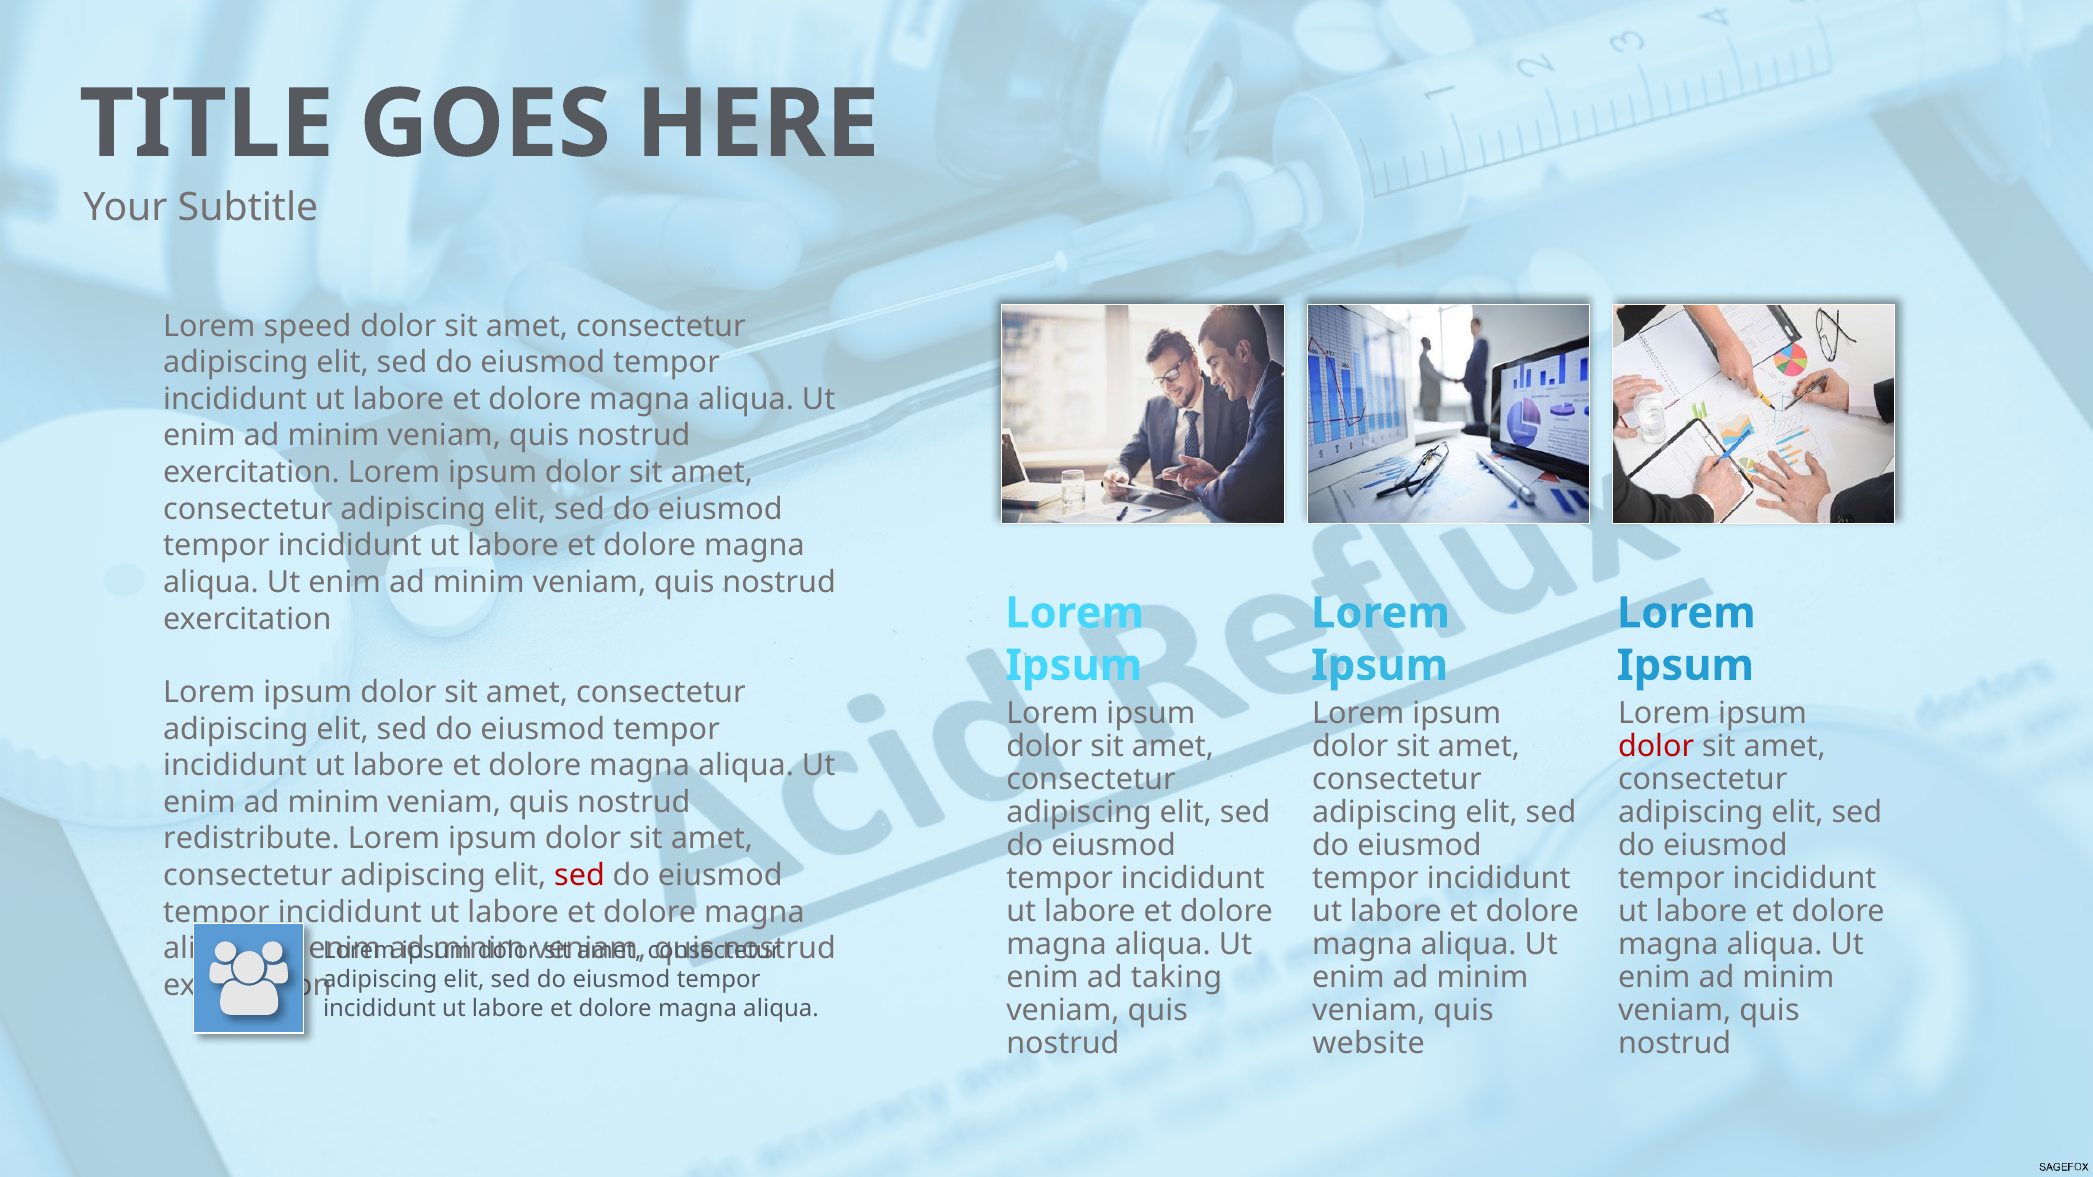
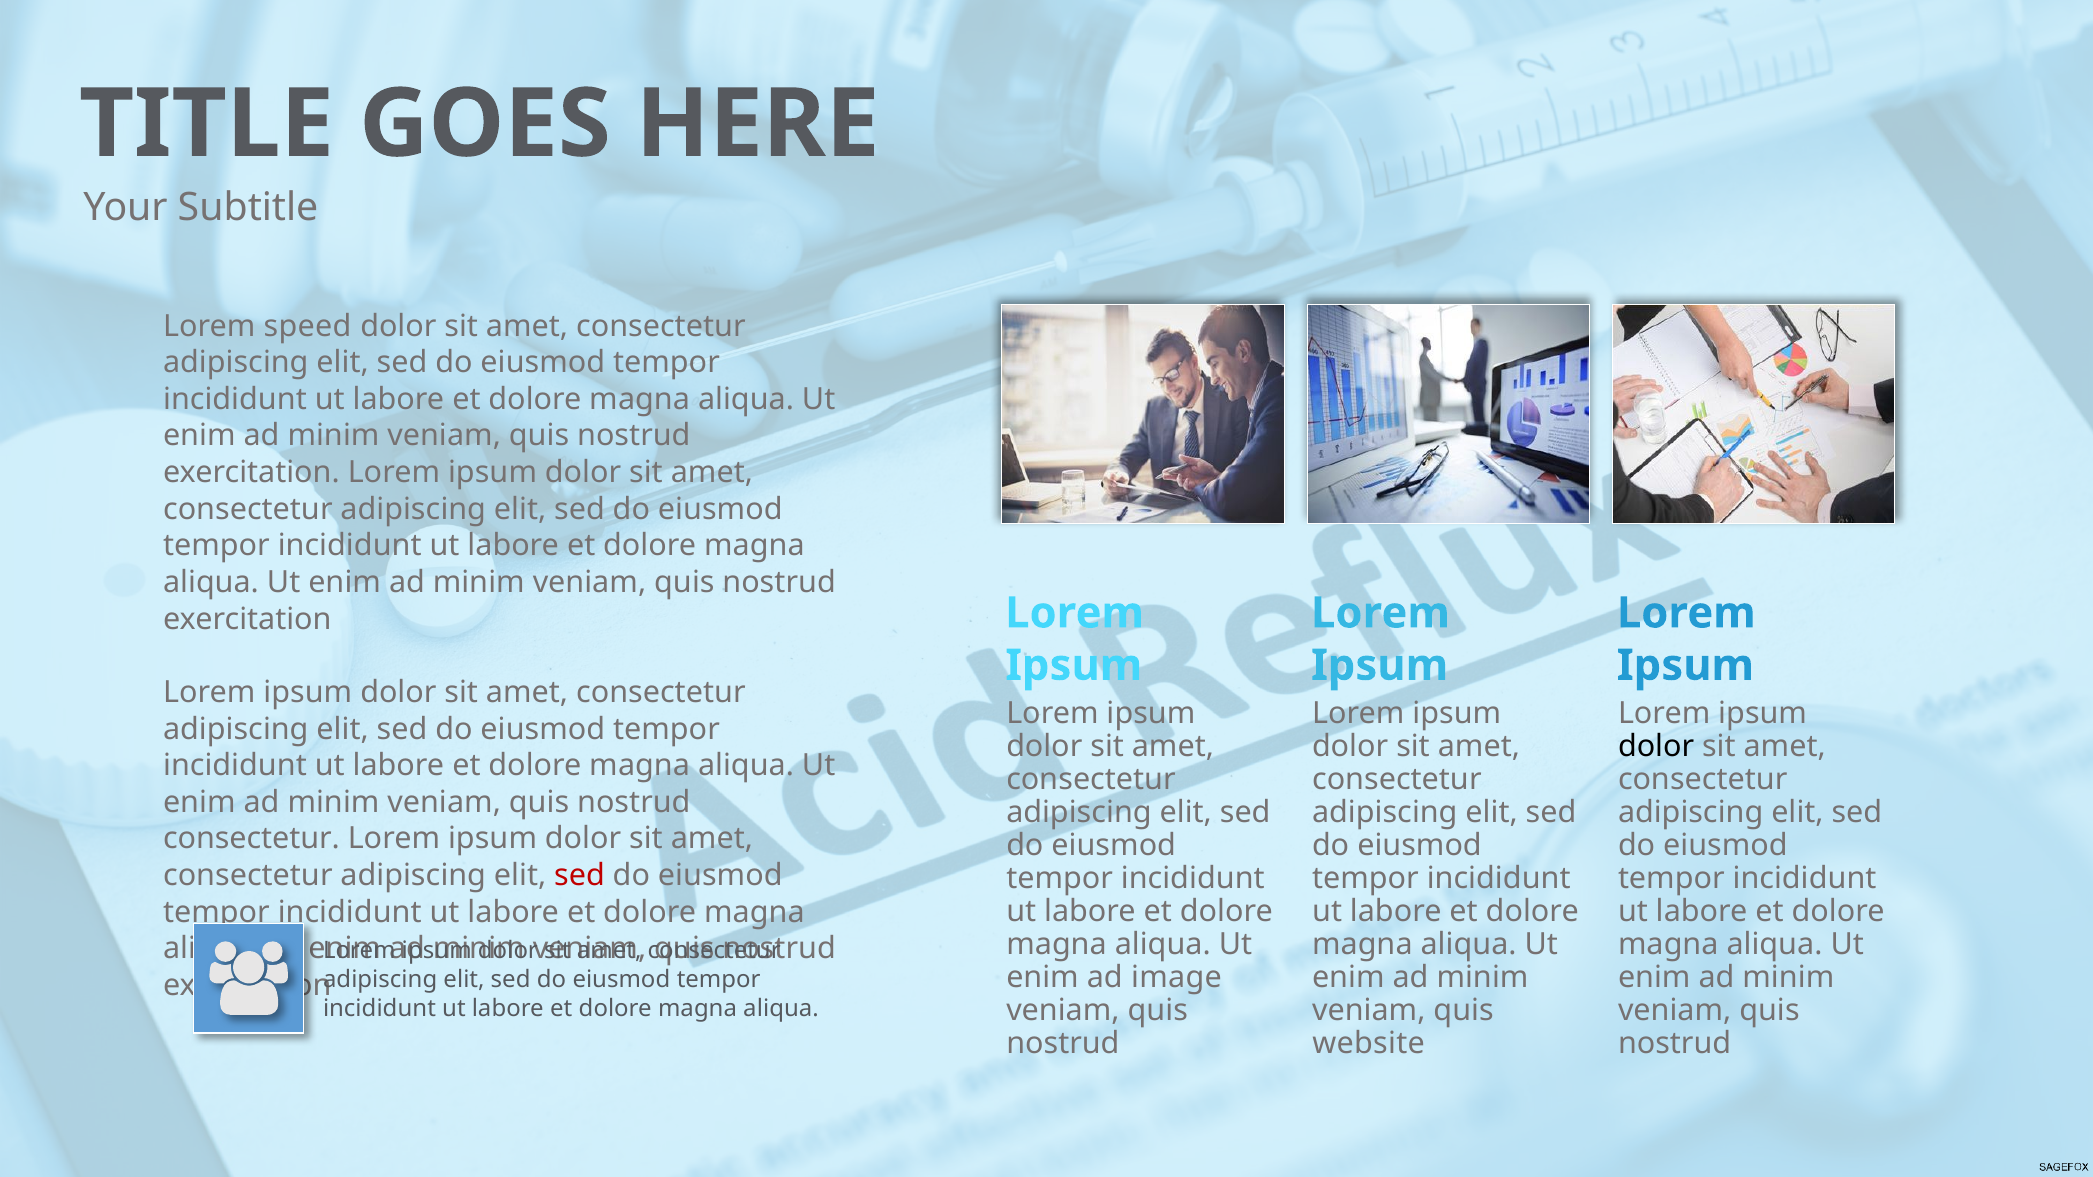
dolor at (1656, 747) colour: red -> black
redistribute at (251, 839): redistribute -> consectetur
taking: taking -> image
